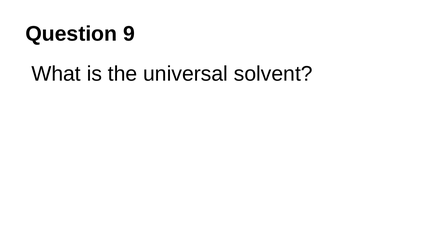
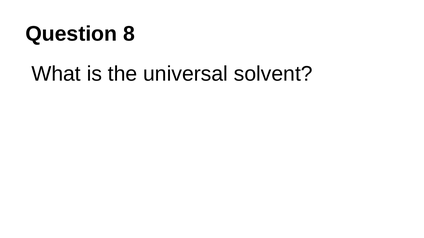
9: 9 -> 8
